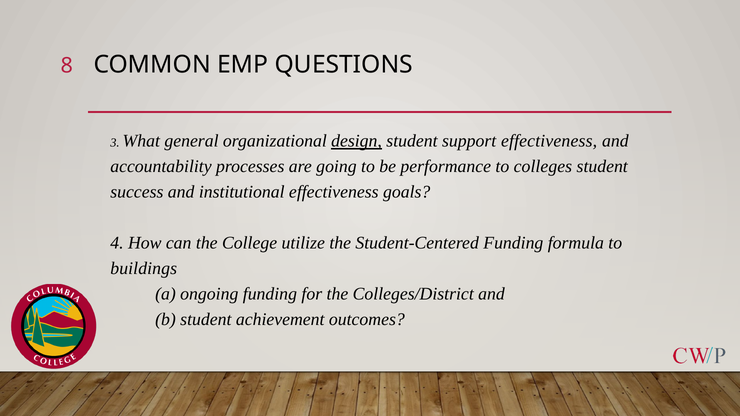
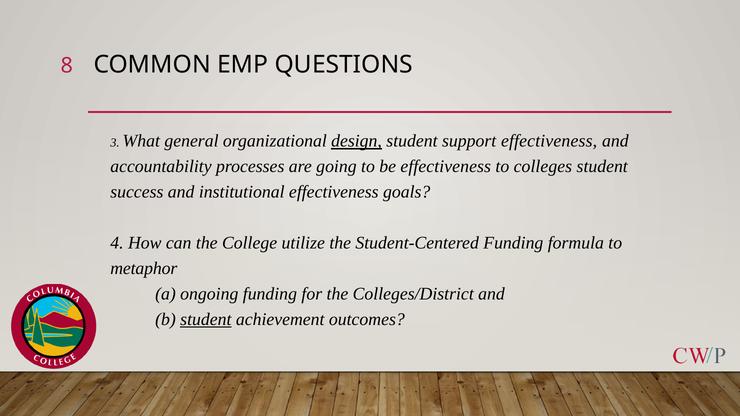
be performance: performance -> effectiveness
buildings: buildings -> metaphor
student at (206, 320) underline: none -> present
